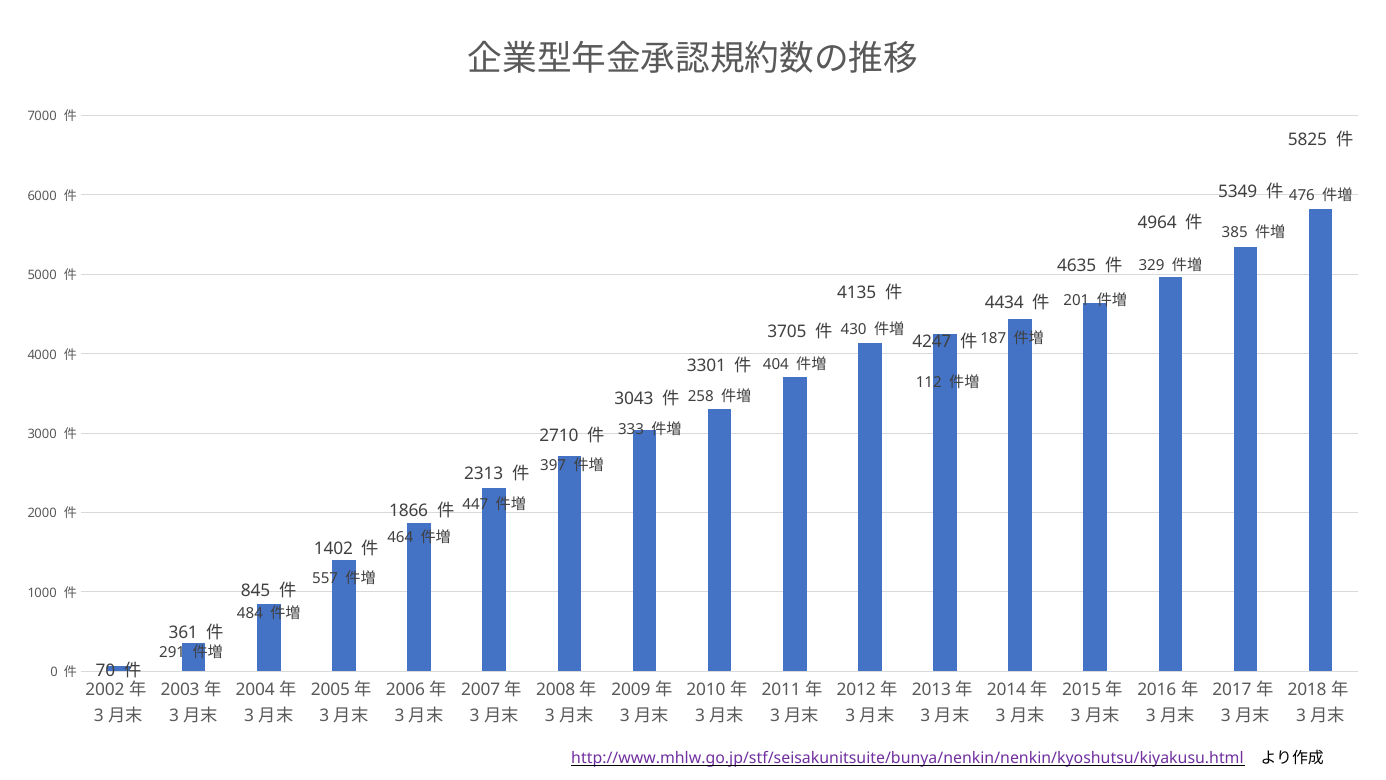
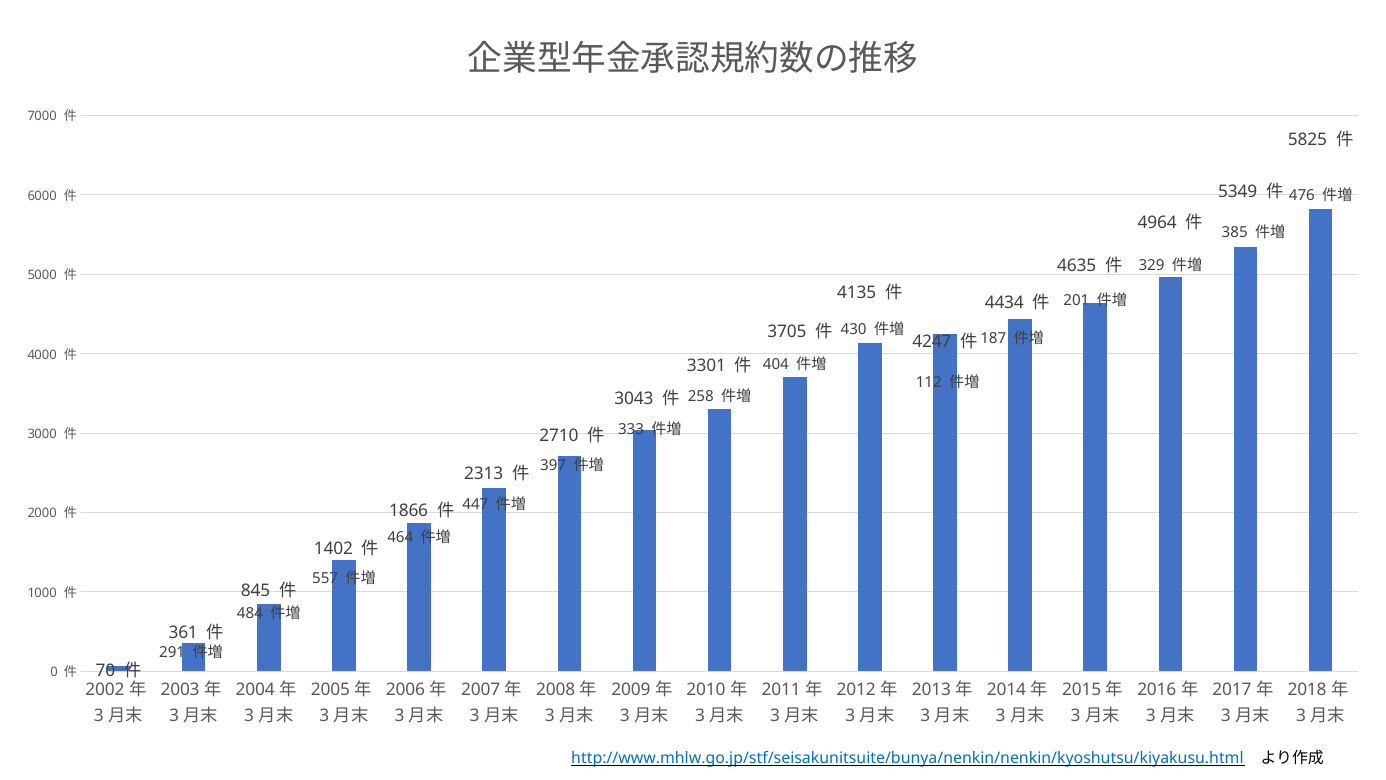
http://www.mhlw.go.jp/stf/seisakunitsuite/bunya/nenkin/nenkin/kyoshutsu/kiyakusu.html colour: purple -> blue
